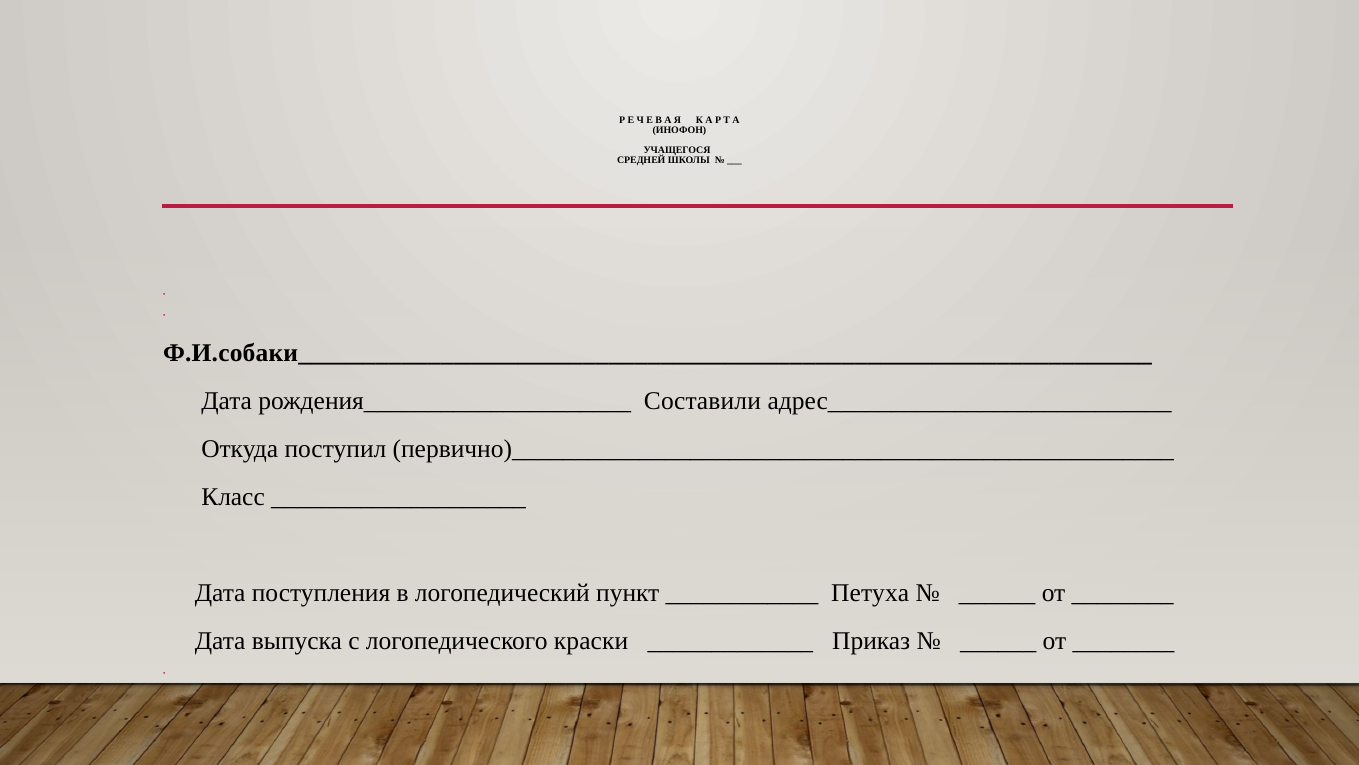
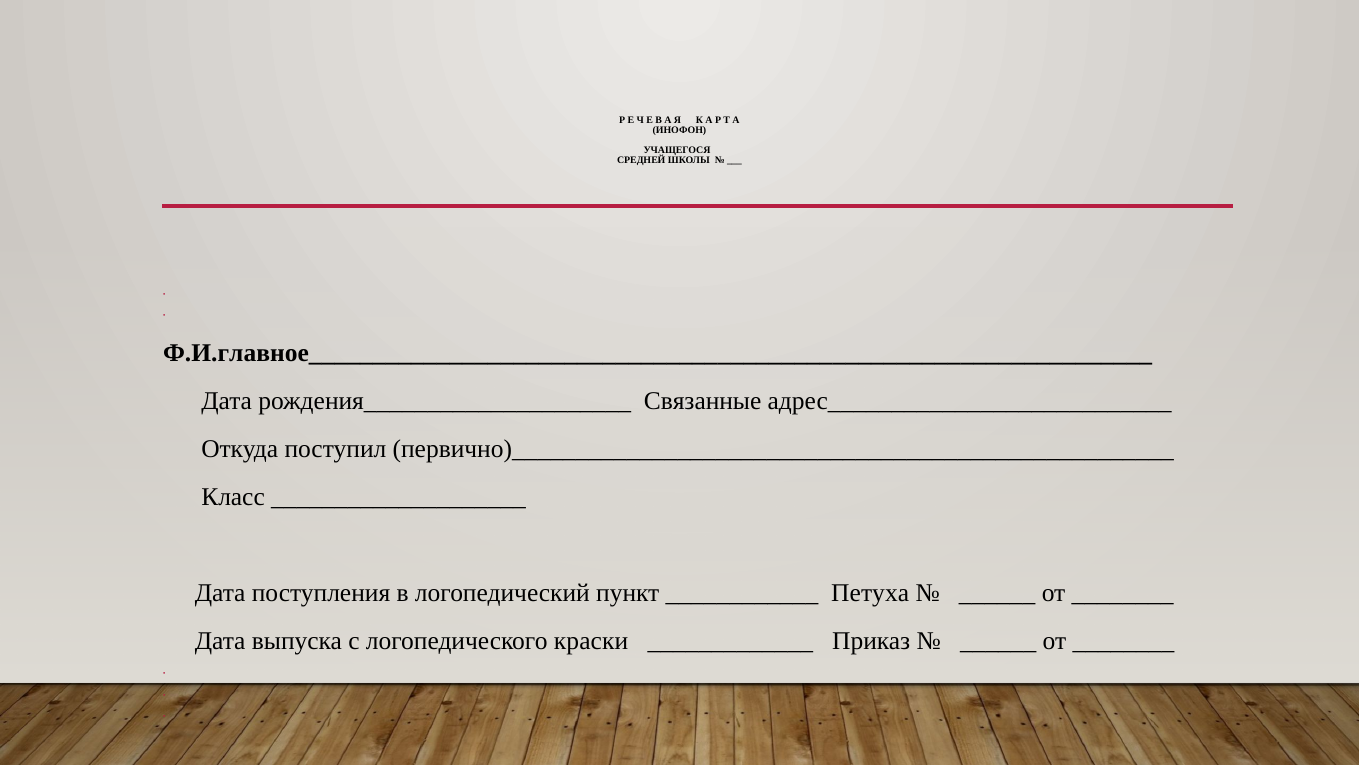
Ф.И.собаки__________________________________________________________________: Ф.И.собаки__________________________________________________________________ -> Ф.И.главное__________________________________________________________________
Составили: Составили -> Связанные
